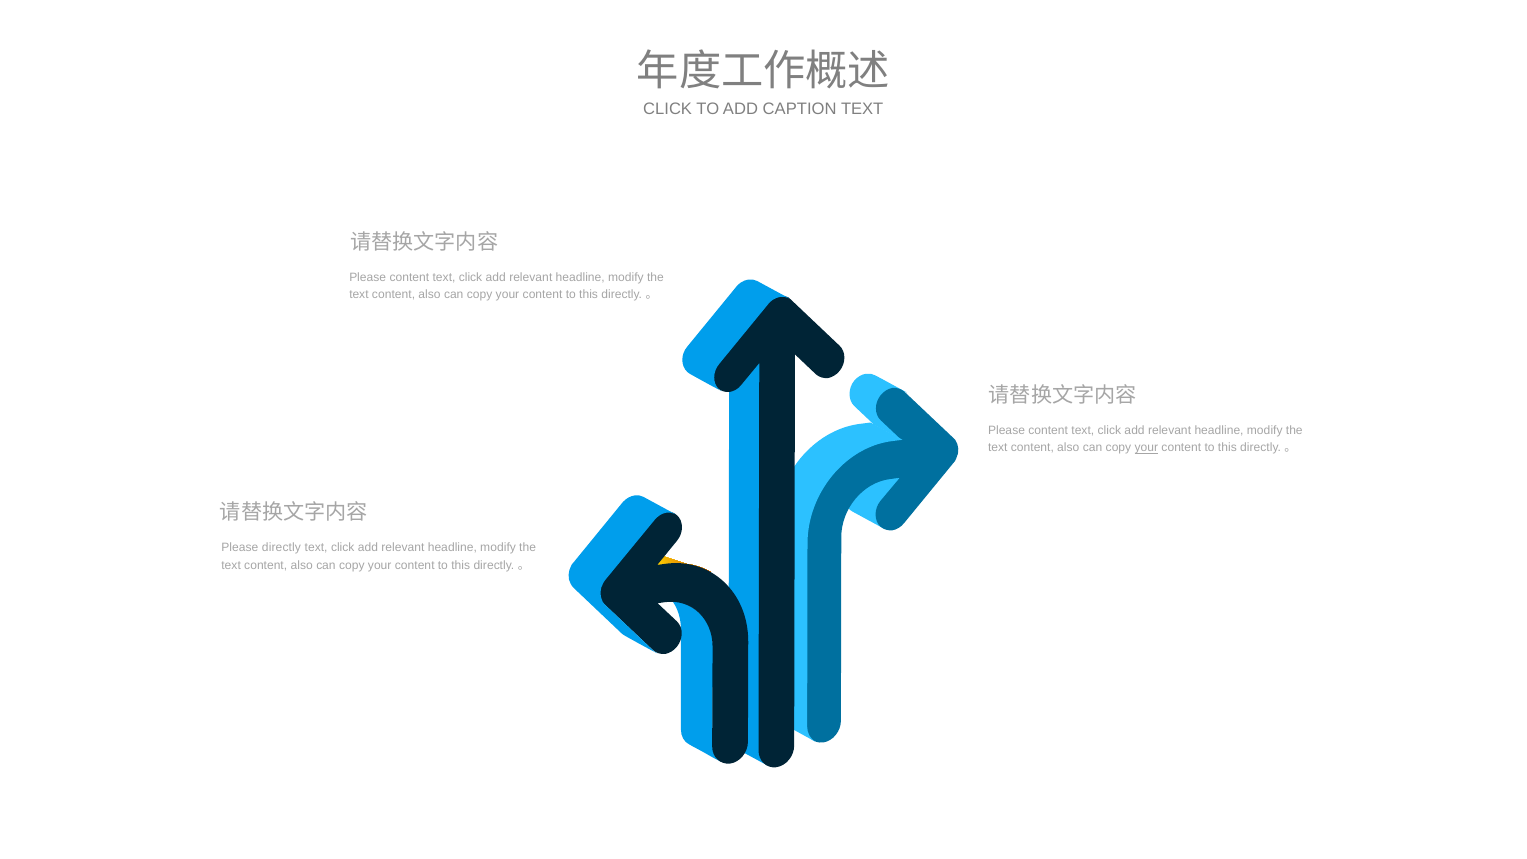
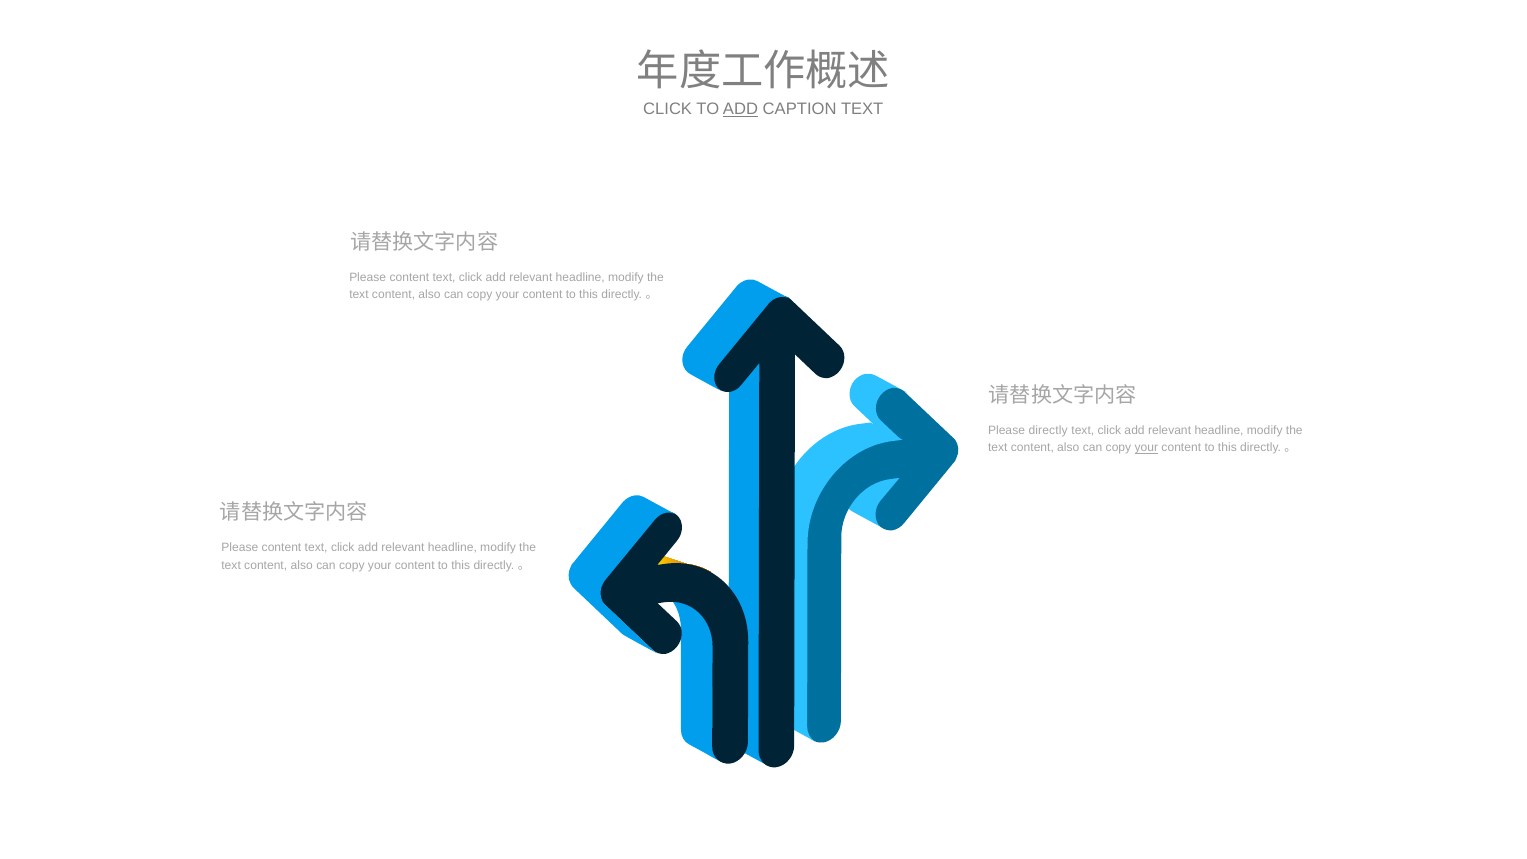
ADD at (741, 109) underline: none -> present
content at (1048, 431): content -> directly
directly at (281, 548): directly -> content
